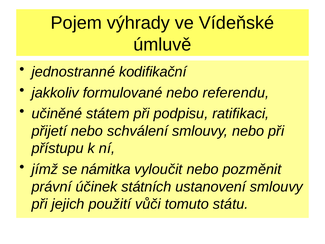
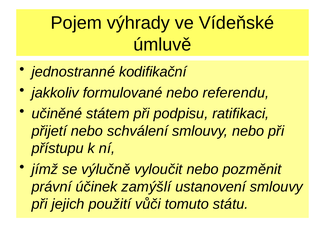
námitka: námitka -> výlučně
státních: státních -> zamýšlí
